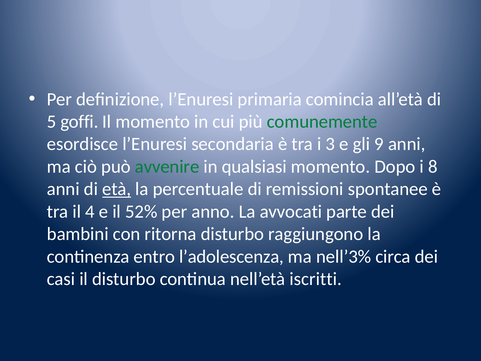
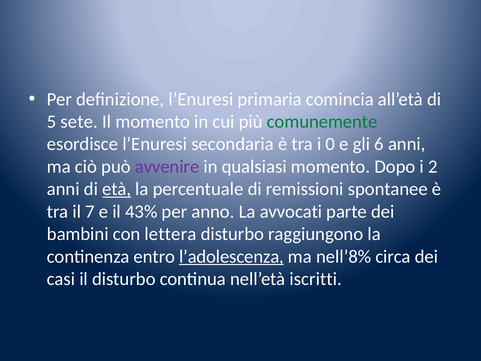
goffi: goffi -> sete
3: 3 -> 0
9: 9 -> 6
avvenire colour: green -> purple
8: 8 -> 2
4: 4 -> 7
52%: 52% -> 43%
ritorna: ritorna -> lettera
l’adolescenza underline: none -> present
nell’3%: nell’3% -> nell’8%
